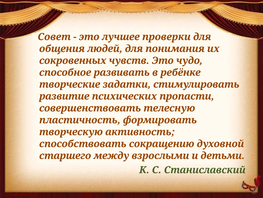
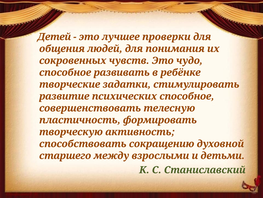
Совет: Совет -> Детей
психических пропасти: пропасти -> способное
